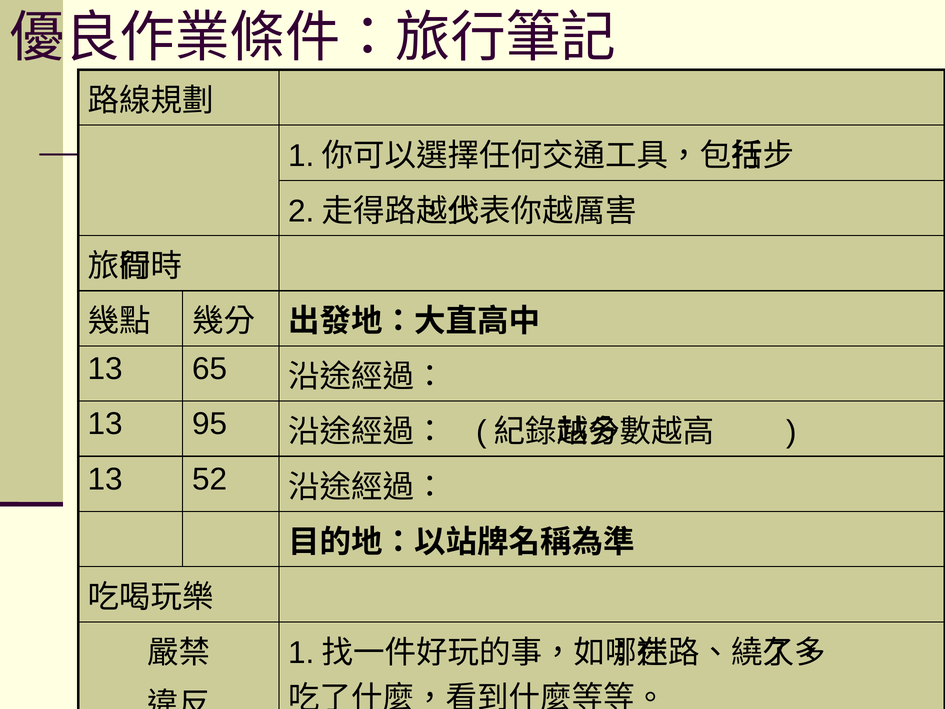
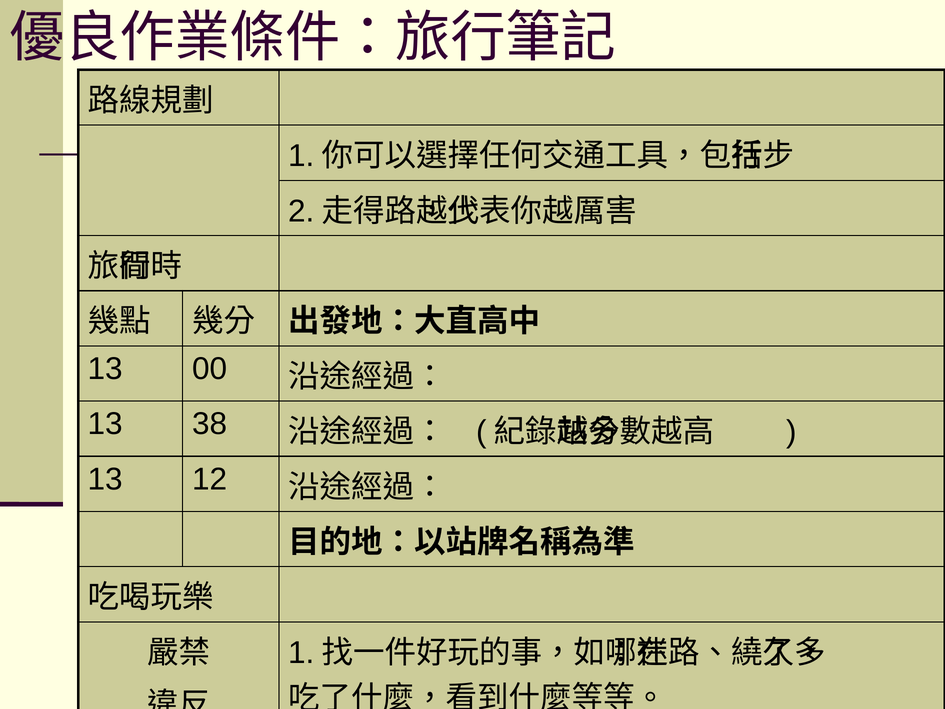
65: 65 -> 00
95: 95 -> 38
52: 52 -> 12
